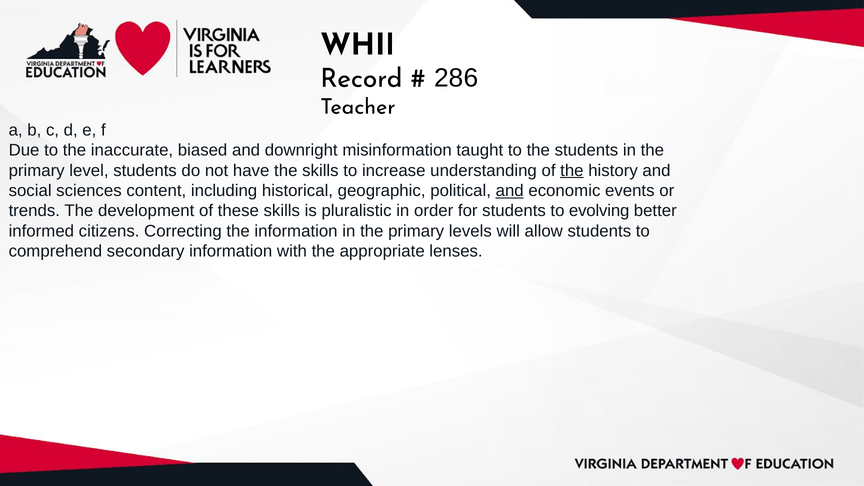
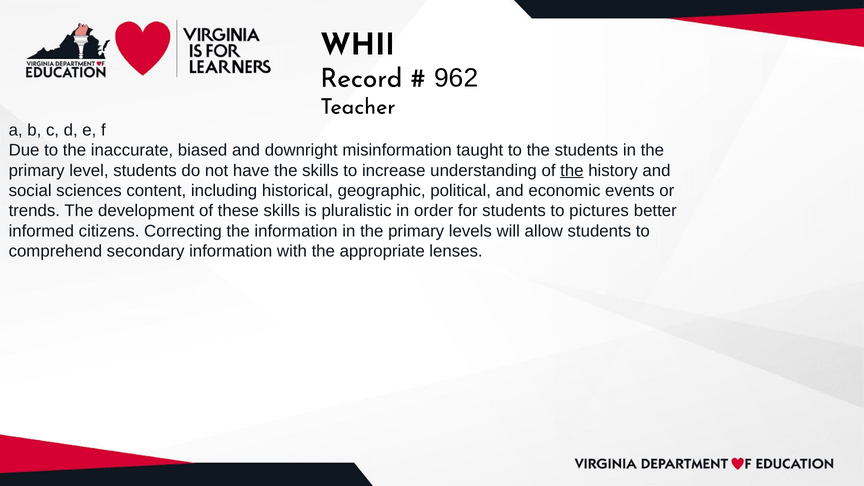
286: 286 -> 962
and at (510, 191) underline: present -> none
evolving: evolving -> pictures
